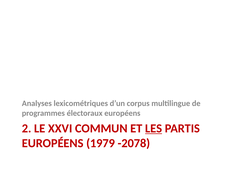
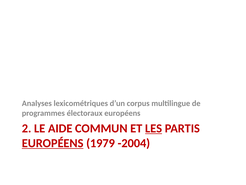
XXVI: XXVI -> AIDE
EUROPÉENS at (53, 143) underline: none -> present
-2078: -2078 -> -2004
